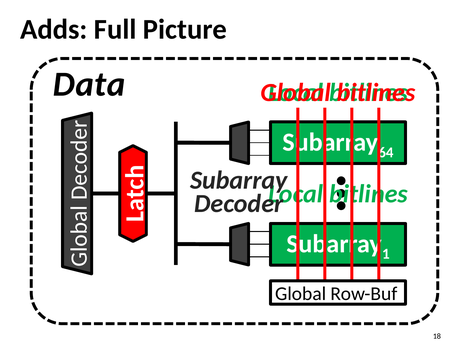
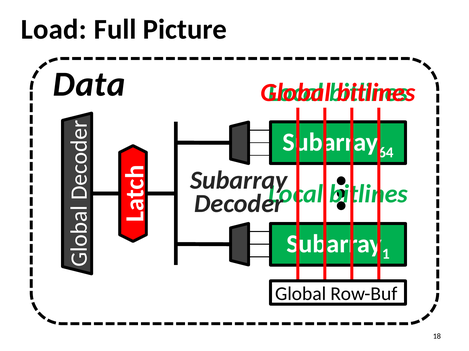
Adds: Adds -> Load
